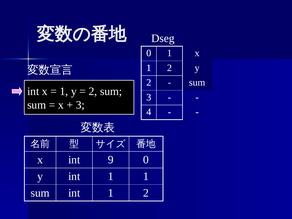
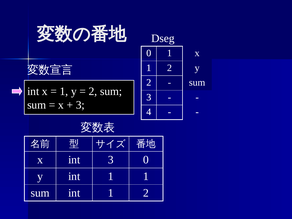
int 9: 9 -> 3
